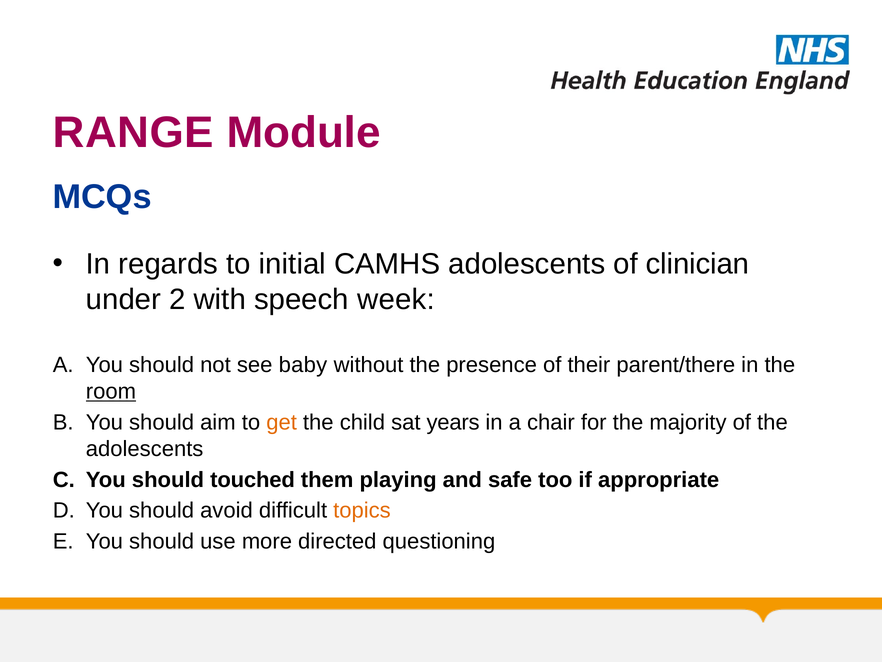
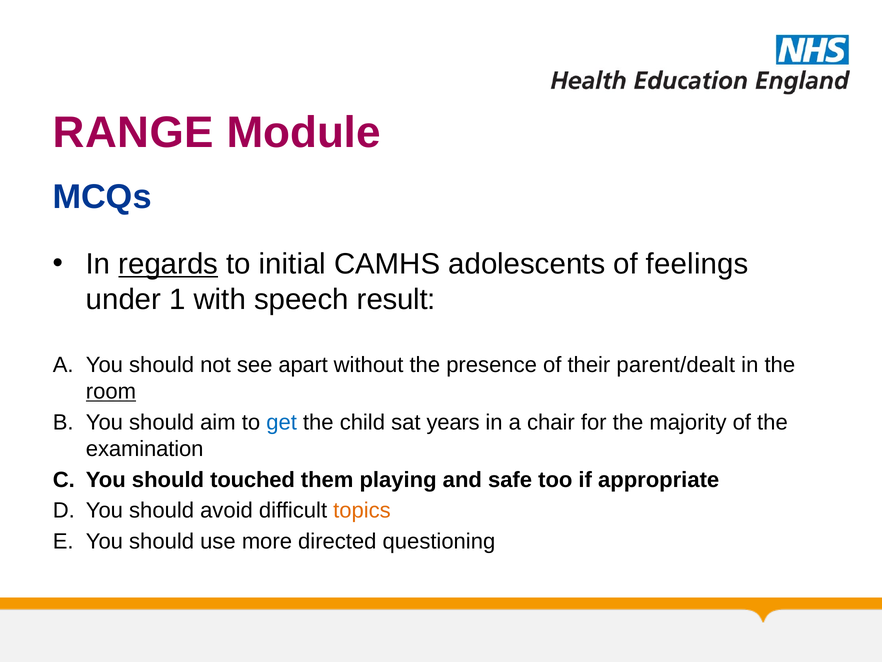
regards underline: none -> present
clinician: clinician -> feelings
2: 2 -> 1
week: week -> result
baby: baby -> apart
parent/there: parent/there -> parent/dealt
get colour: orange -> blue
adolescents at (145, 449): adolescents -> examination
